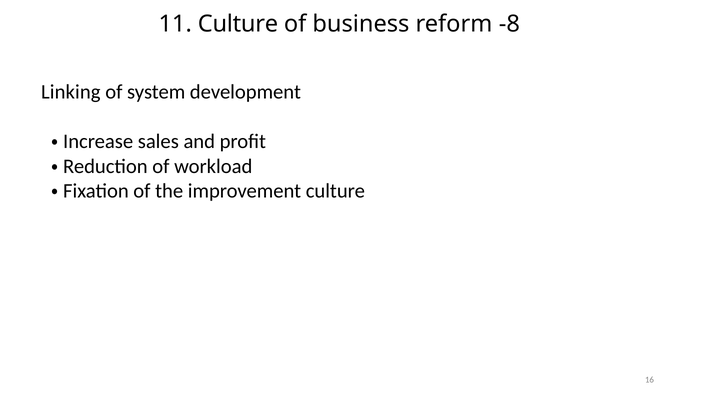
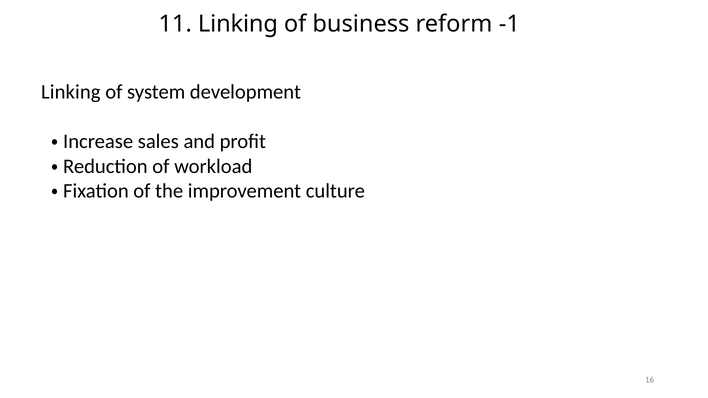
11 Culture: Culture -> Linking
-8: -8 -> -1
